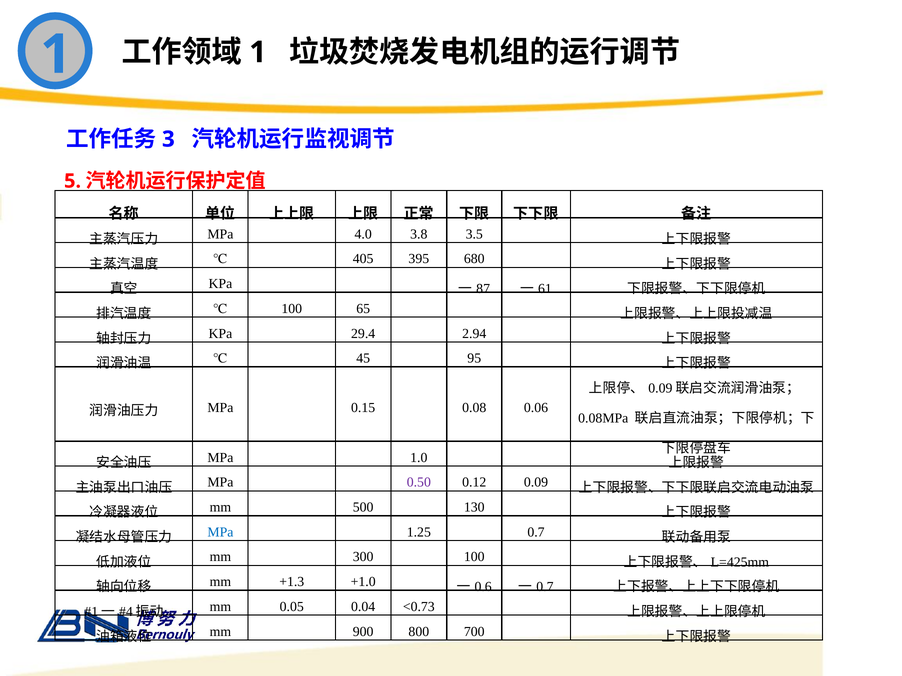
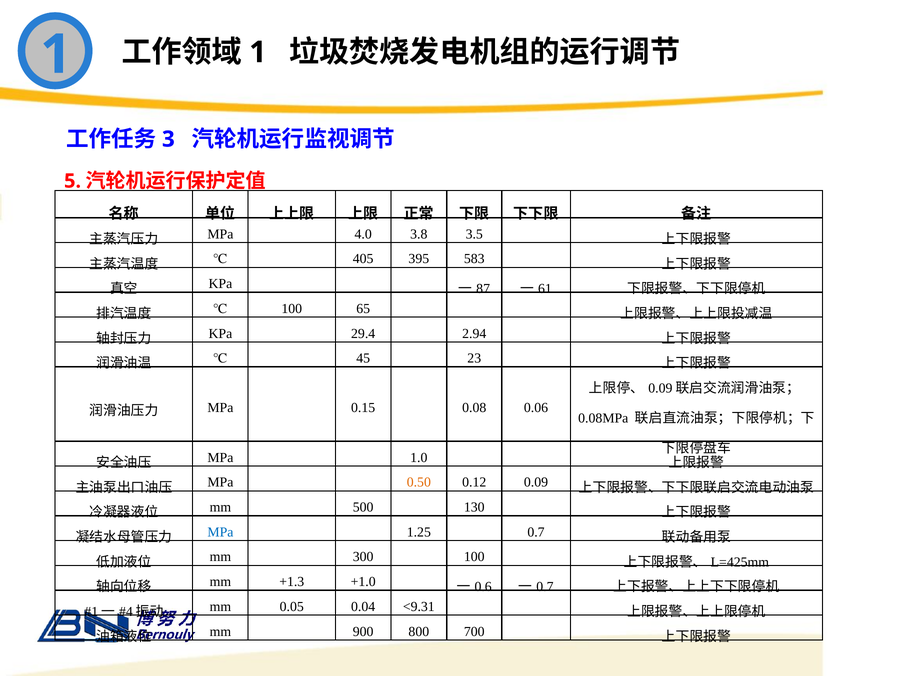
680: 680 -> 583
95: 95 -> 23
0.50 colour: purple -> orange
<0.73: <0.73 -> <9.31
